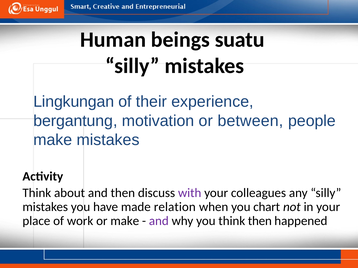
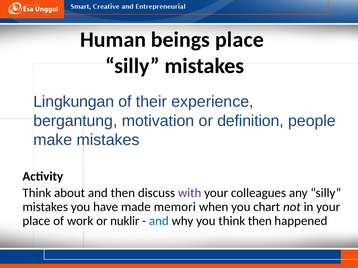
beings suatu: suatu -> place
between: between -> definition
relation: relation -> memori
or make: make -> nuklir
and at (159, 221) colour: purple -> blue
